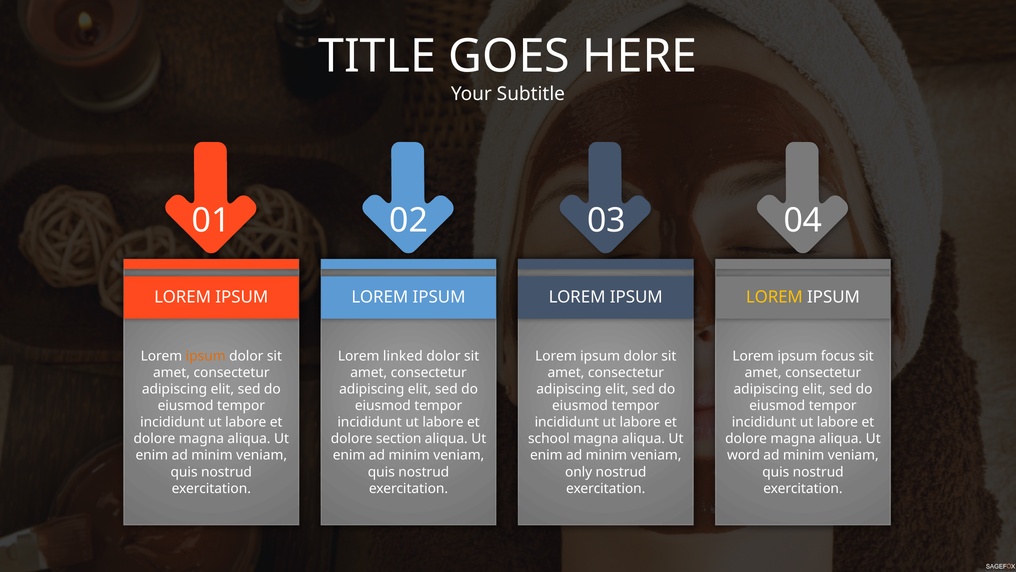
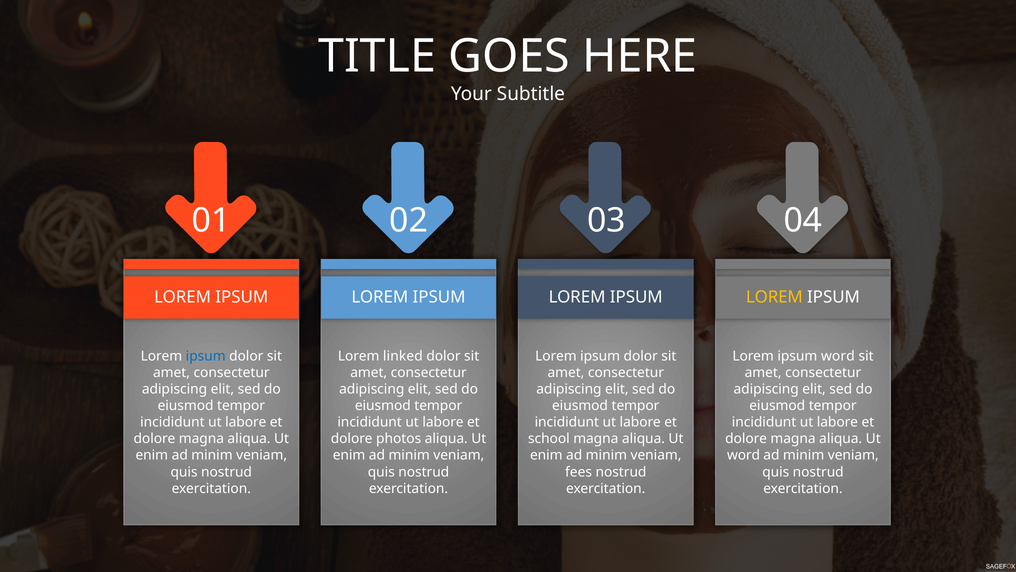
ipsum at (206, 356) colour: orange -> blue
ipsum focus: focus -> word
section: section -> photos
only: only -> fees
